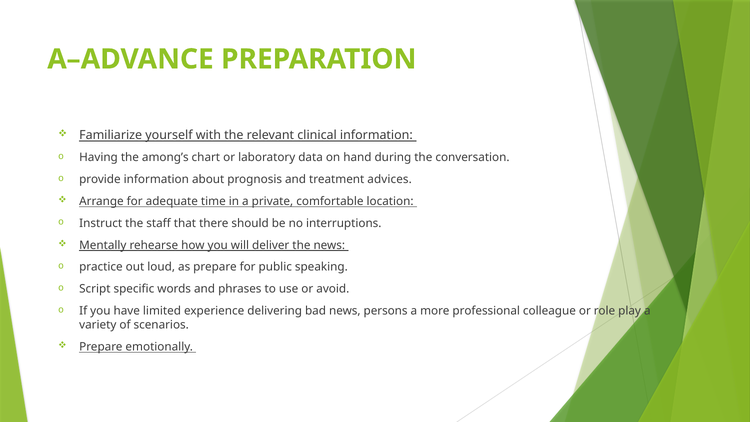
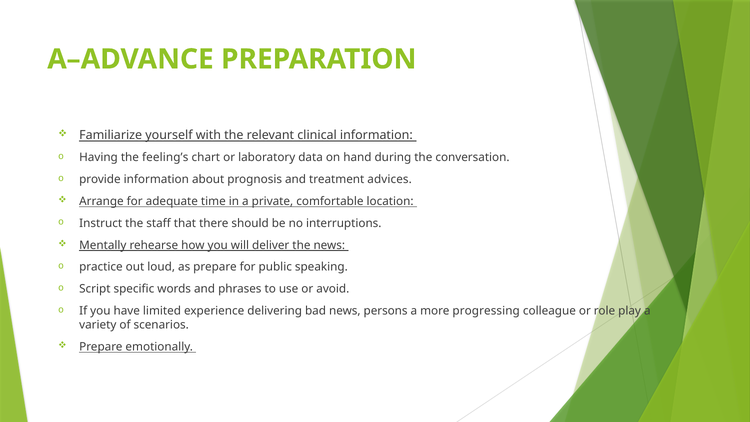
among’s: among’s -> feeling’s
professional: professional -> progressing
